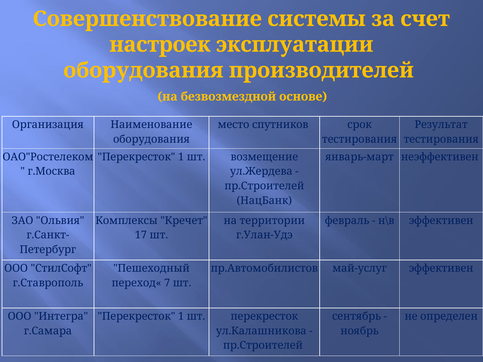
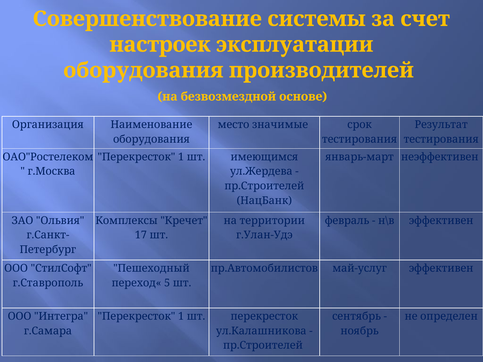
спутников: спутников -> значимые
возмещение: возмещение -> имеющимся
7: 7 -> 5
